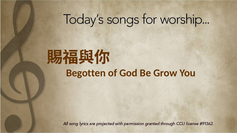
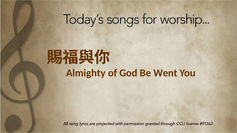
Begotten: Begotten -> Almighty
Grow: Grow -> Went
